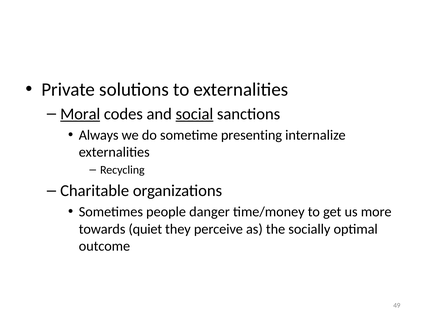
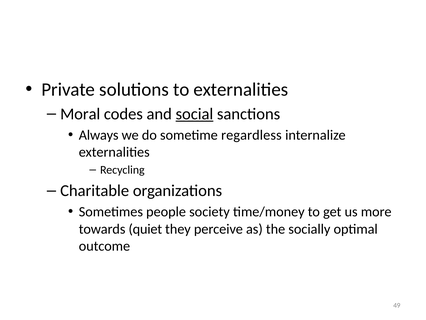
Moral underline: present -> none
presenting: presenting -> regardless
danger: danger -> society
